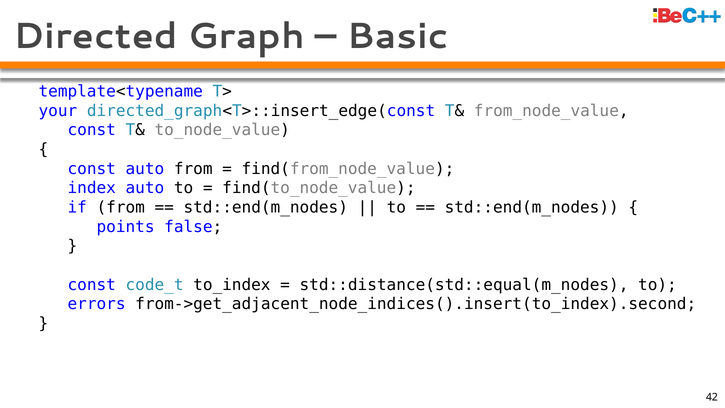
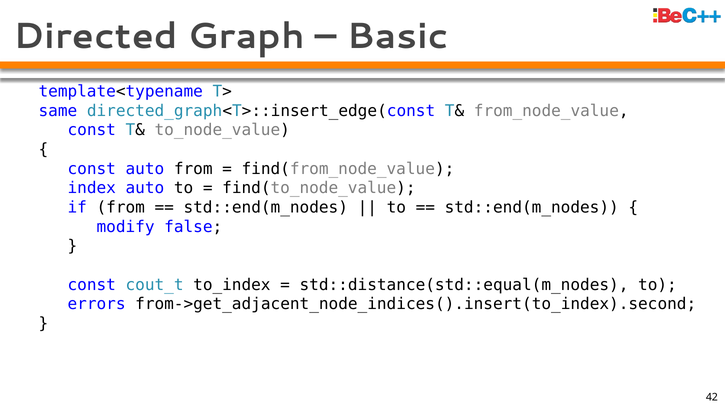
your: your -> same
points: points -> modify
code_t: code_t -> cout_t
